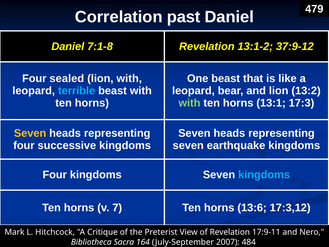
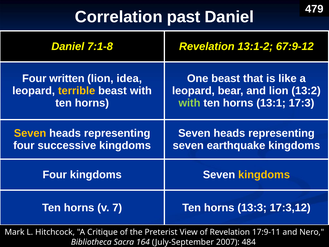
37:9-12: 37:9-12 -> 67:9-12
sealed: sealed -> written
lion with: with -> idea
terrible colour: light blue -> yellow
kingdoms at (264, 175) colour: light blue -> yellow
13:6: 13:6 -> 13:3
